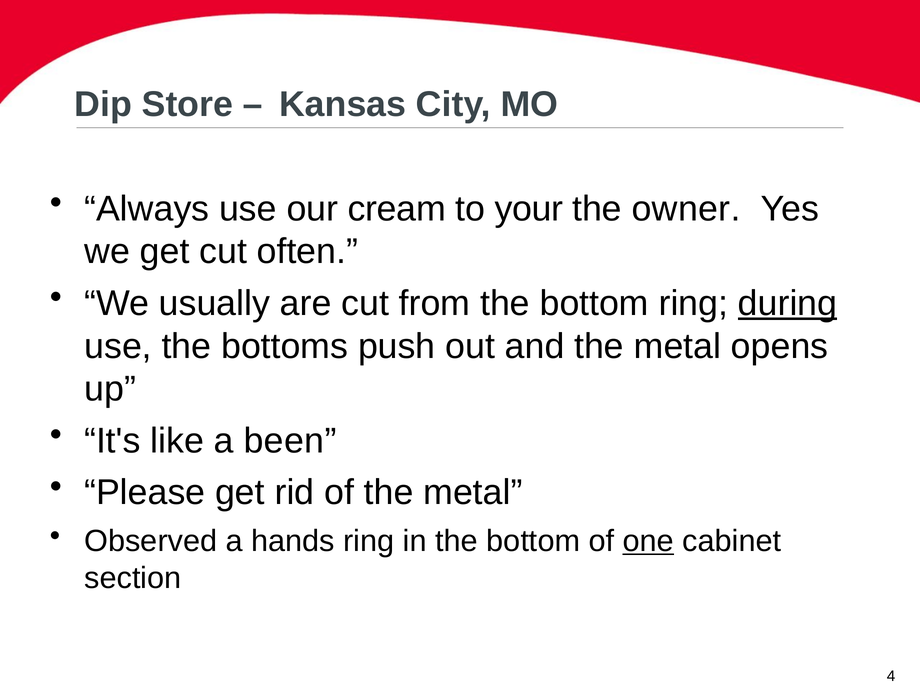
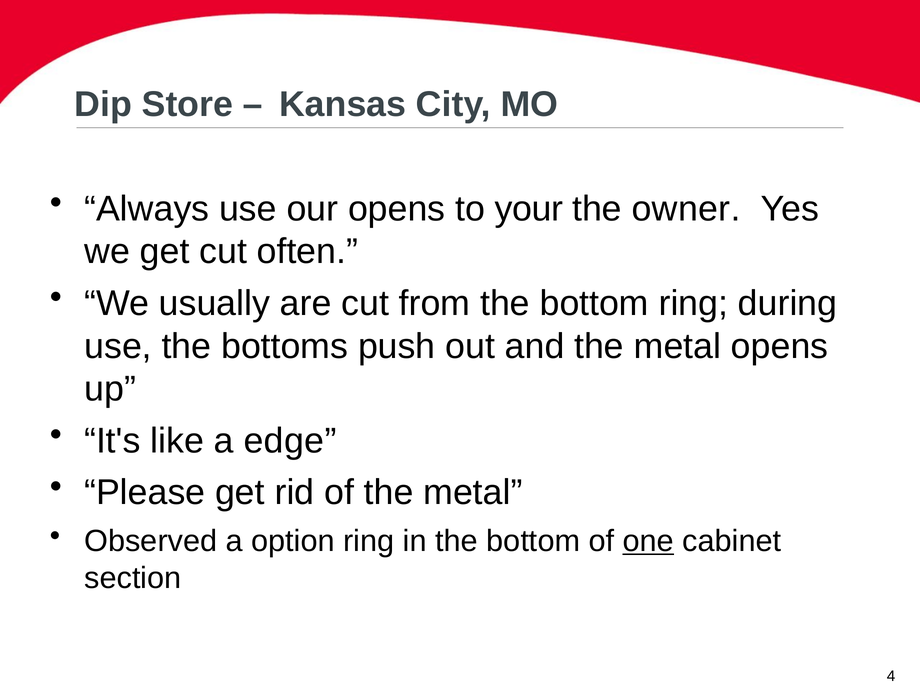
our cream: cream -> opens
during underline: present -> none
been: been -> edge
hands: hands -> option
